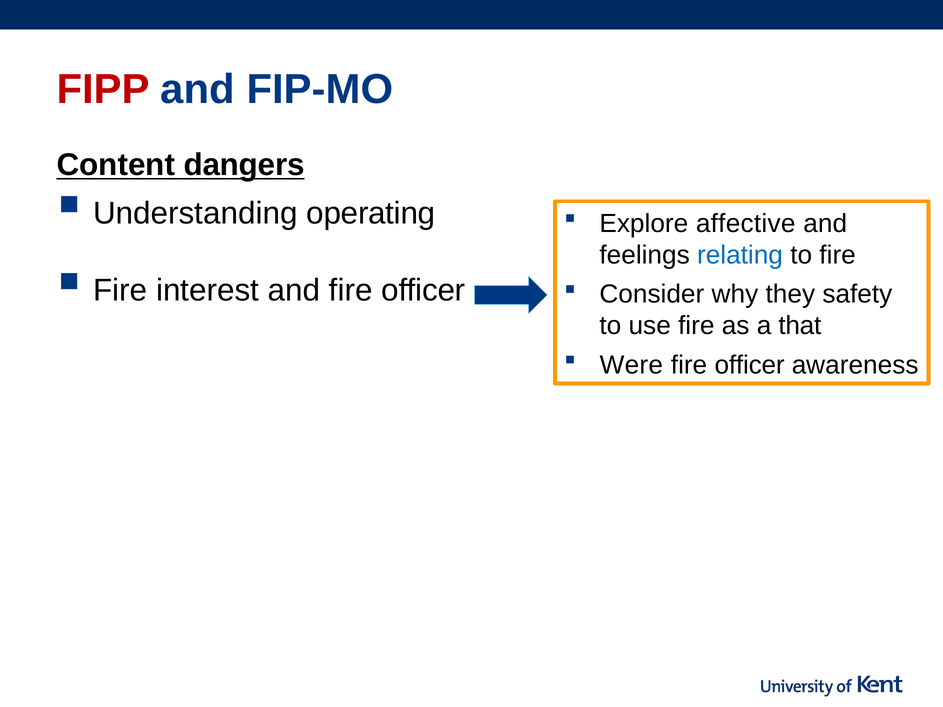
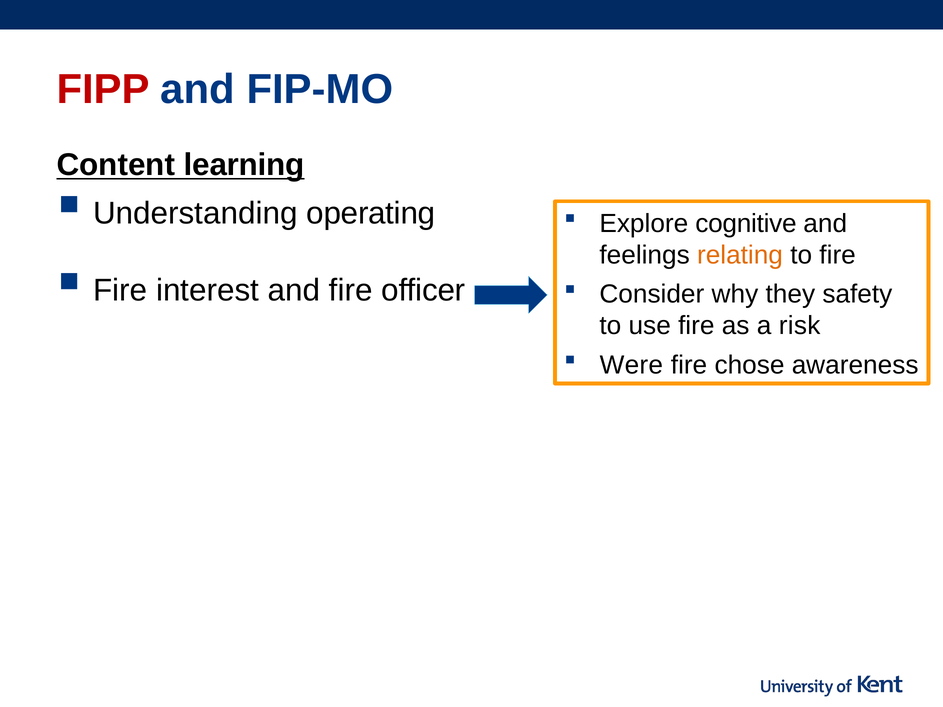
dangers: dangers -> learning
affective: affective -> cognitive
relating colour: blue -> orange
that: that -> risk
officer at (750, 365): officer -> chose
